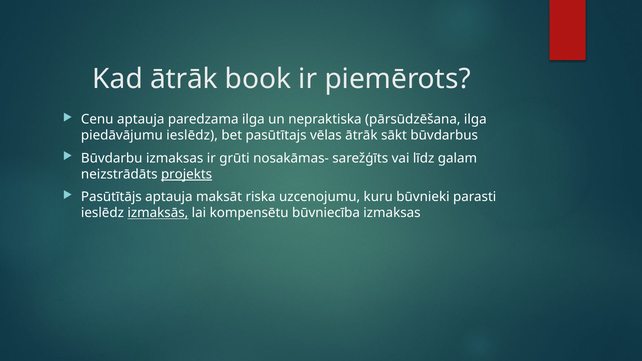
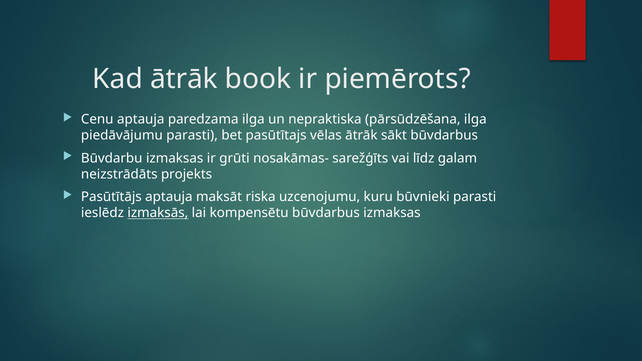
piedāvājumu ieslēdz: ieslēdz -> parasti
projekts underline: present -> none
kompensētu būvniecība: būvniecība -> būvdarbus
